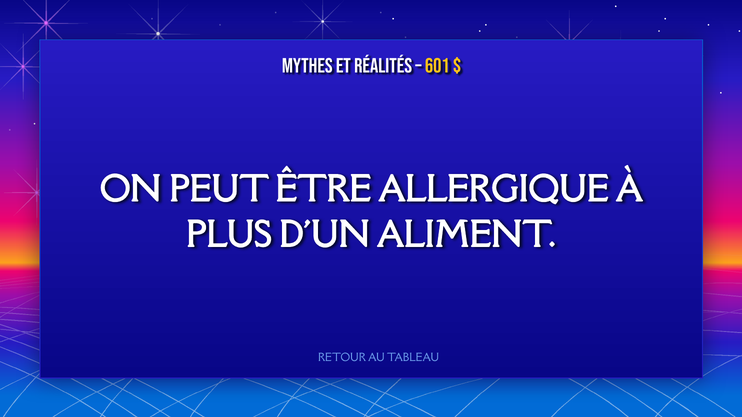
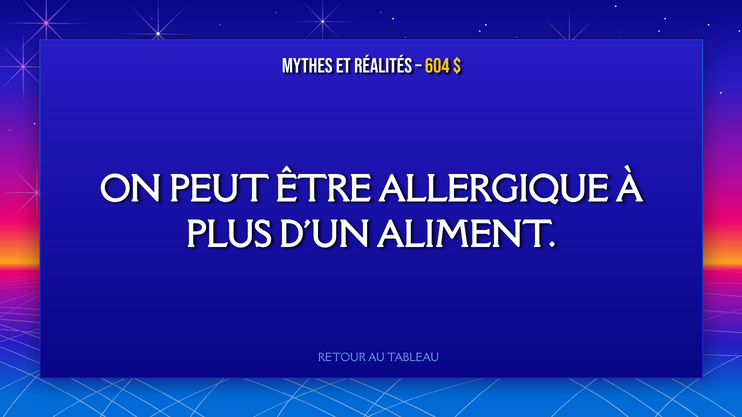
601: 601 -> 604
